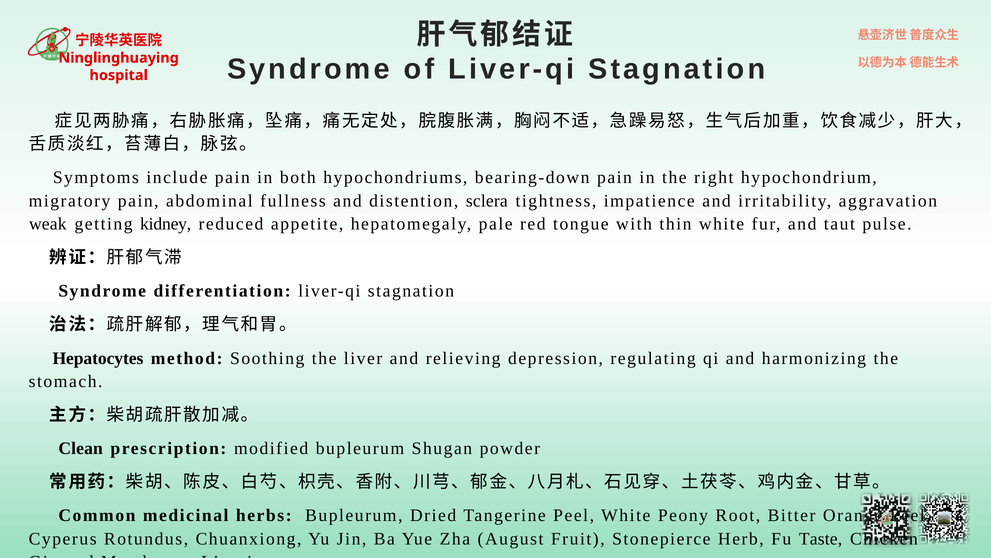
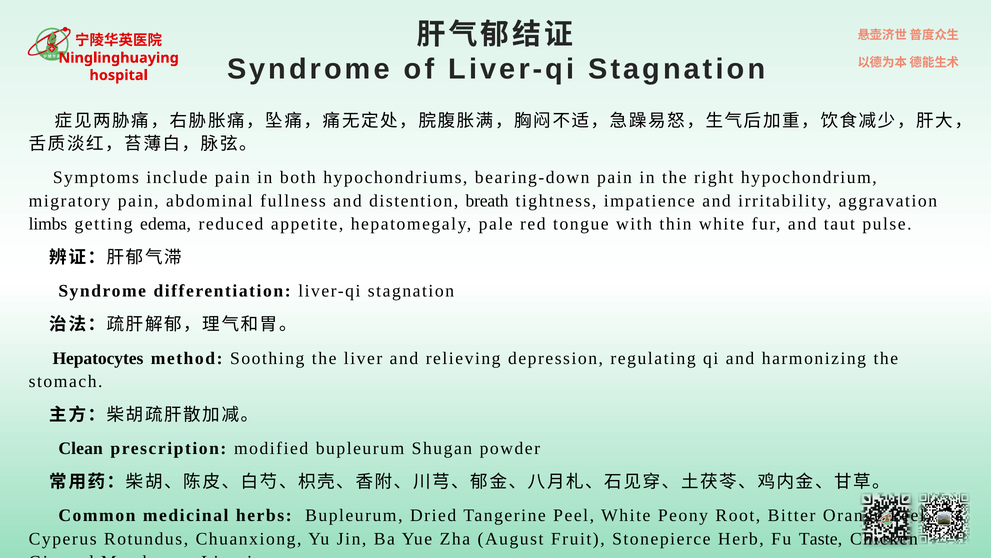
sclera: sclera -> breath
weak: weak -> limbs
kidney: kidney -> edema
